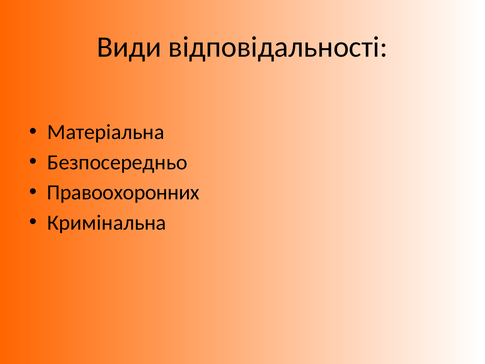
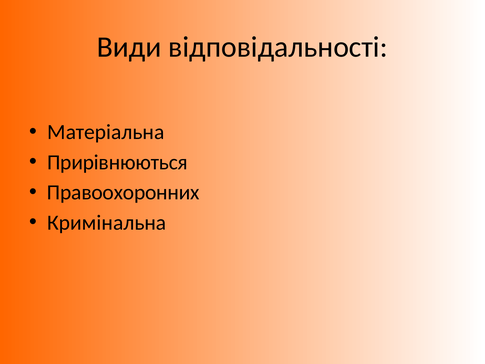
Безпосередньо: Безпосередньо -> Прирівнюються
